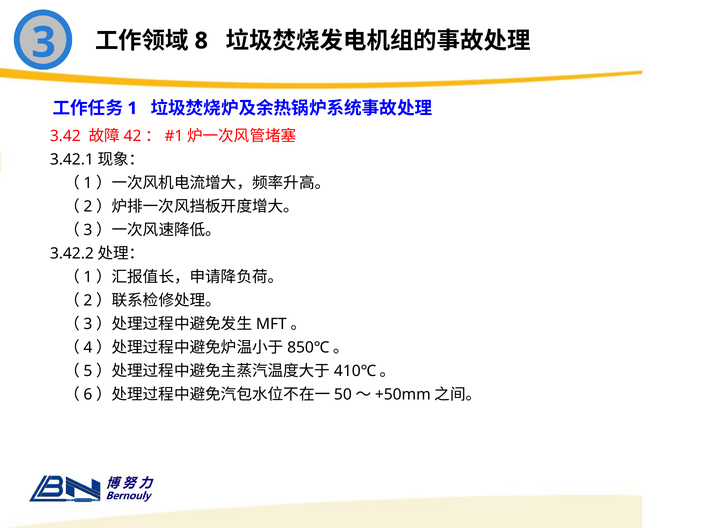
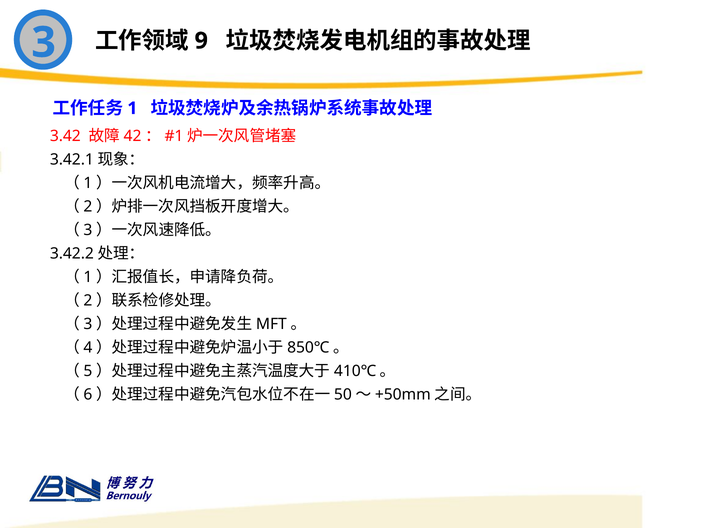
8: 8 -> 9
